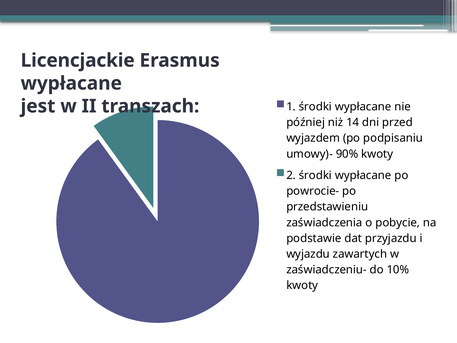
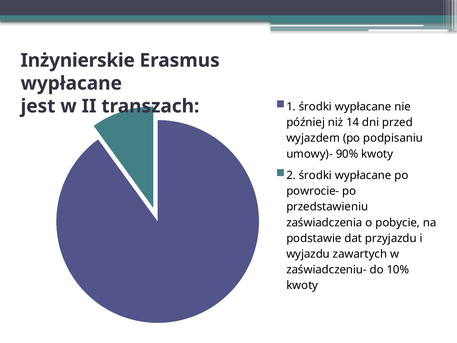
Licencjackie: Licencjackie -> Inżynierskie
